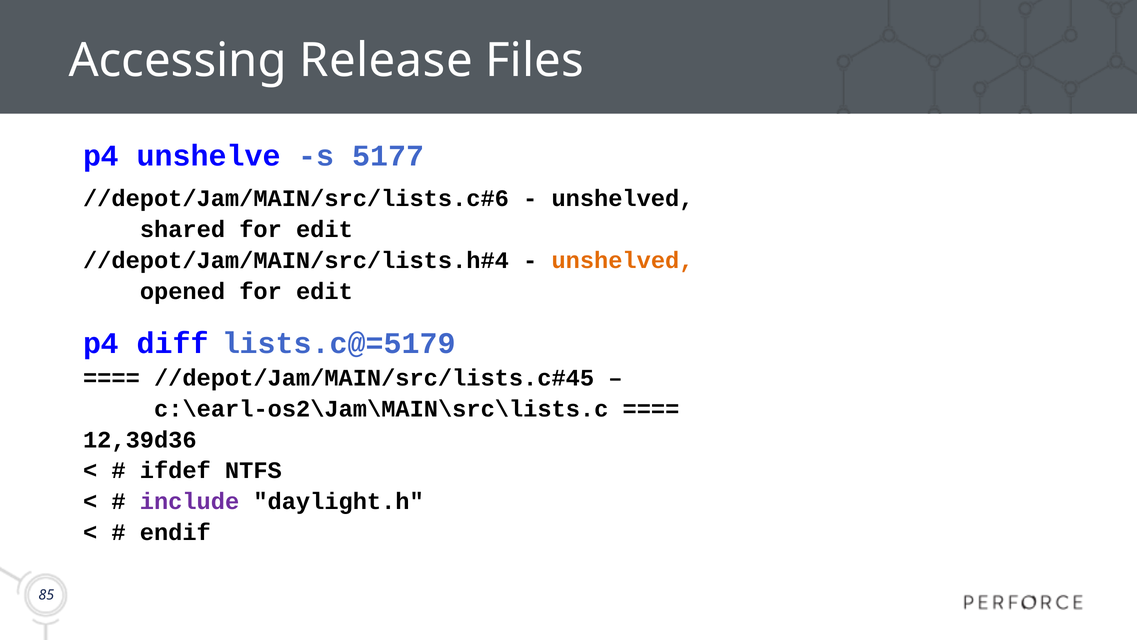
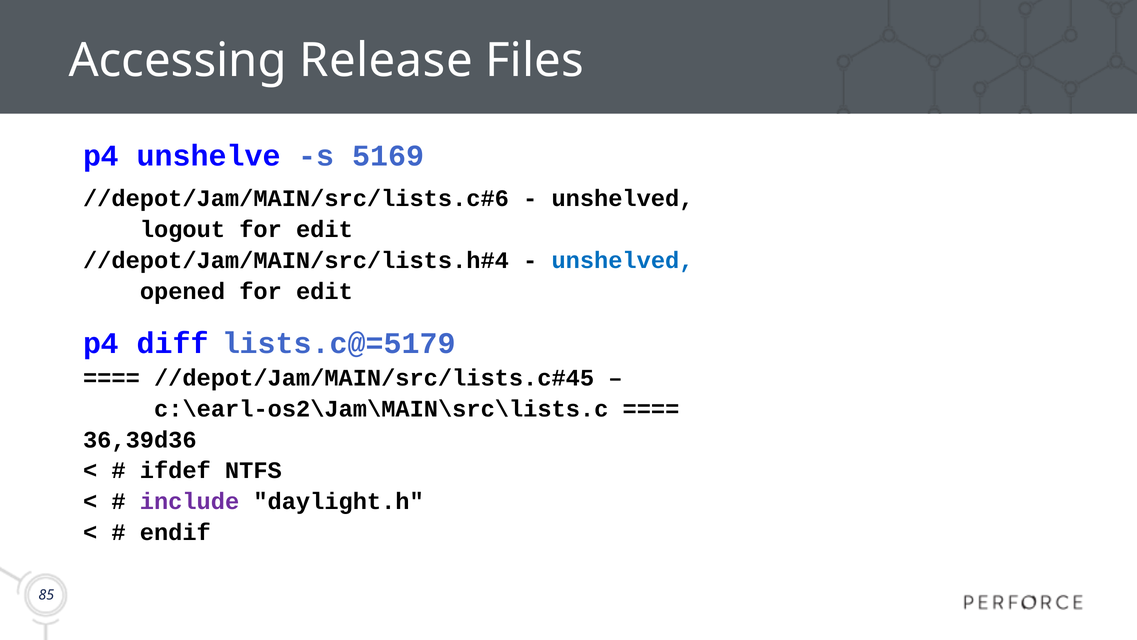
5177: 5177 -> 5169
shared: shared -> logout
unshelved at (623, 260) colour: orange -> blue
12,39d36: 12,39d36 -> 36,39d36
